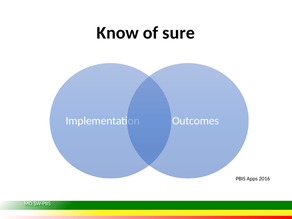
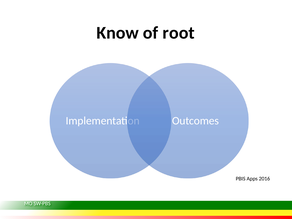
sure: sure -> root
